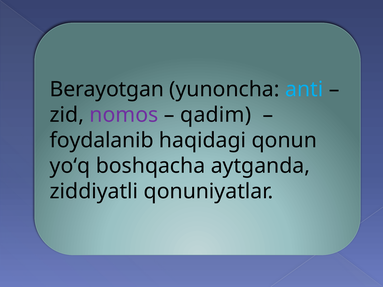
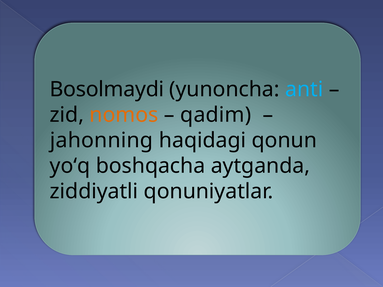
Berayotgan: Berayotgan -> Bosolmaydi
nomos colour: purple -> orange
foydalanib: foydalanib -> jahonning
